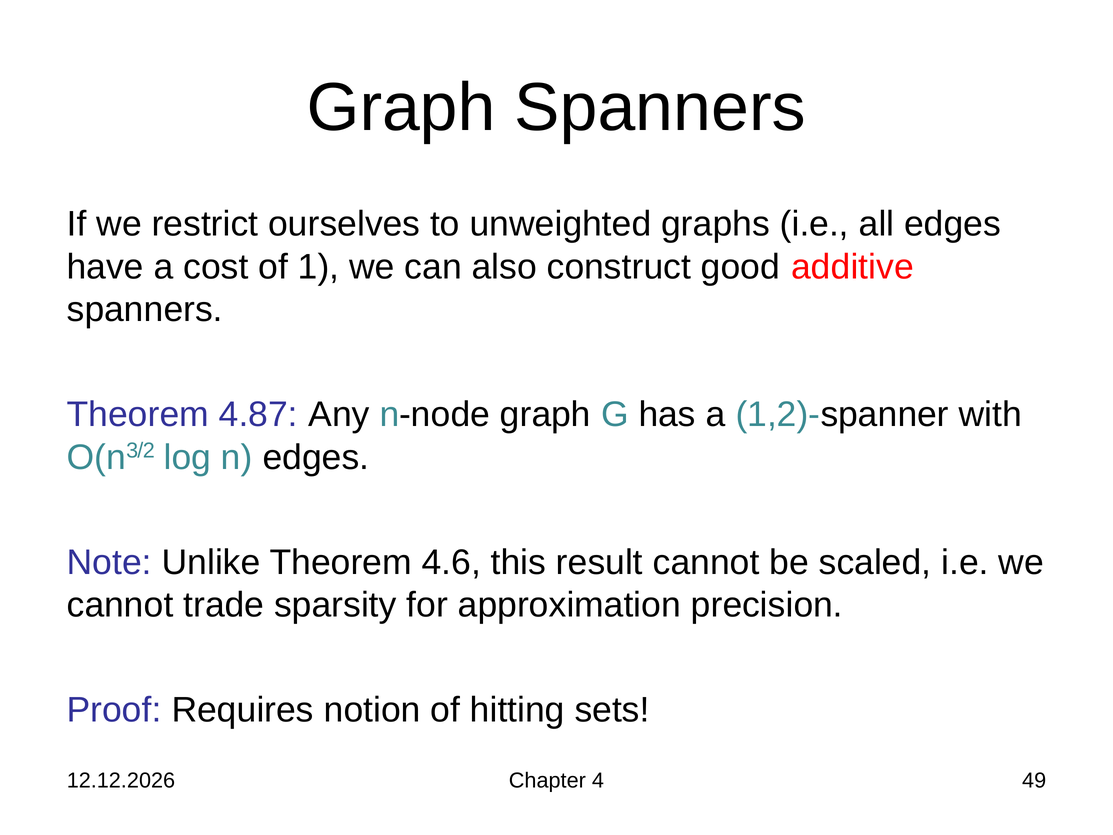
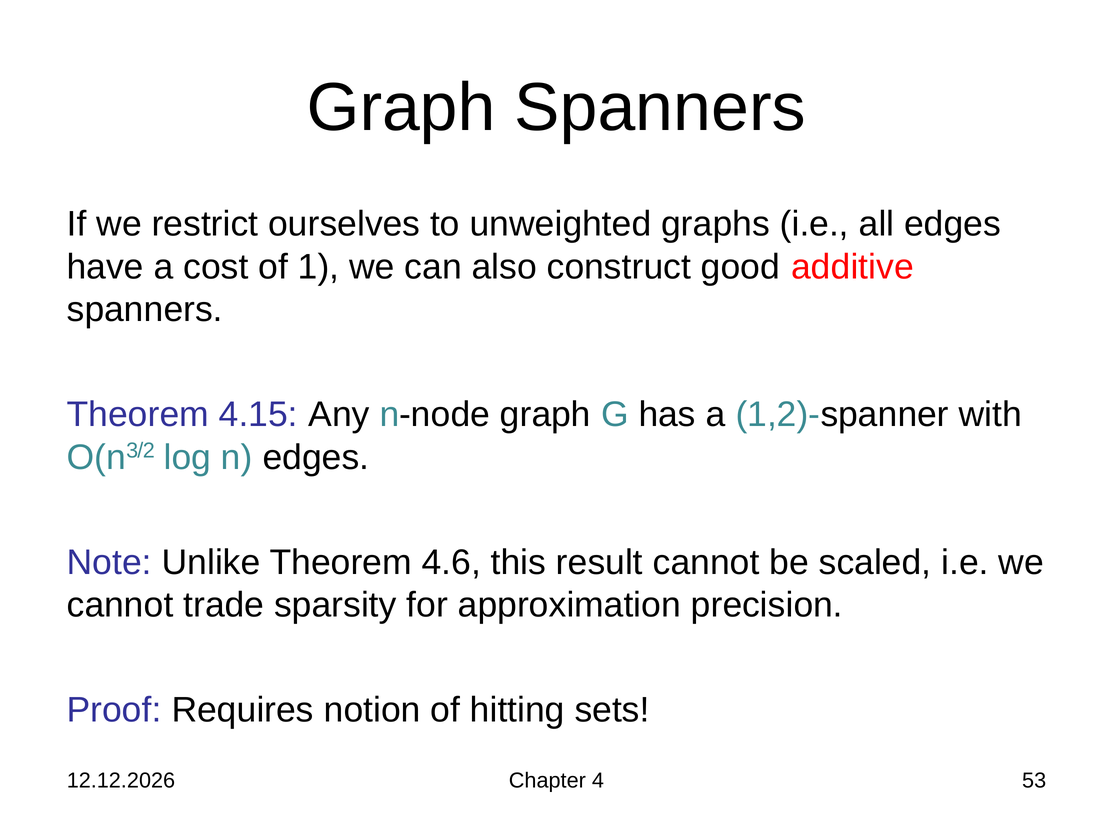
4.87: 4.87 -> 4.15
49: 49 -> 53
